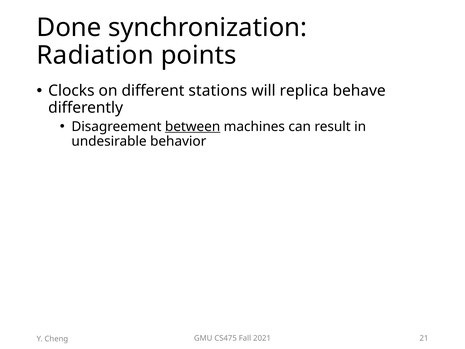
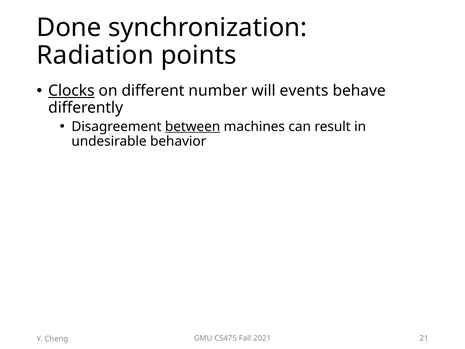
Clocks underline: none -> present
stations: stations -> number
replica: replica -> events
